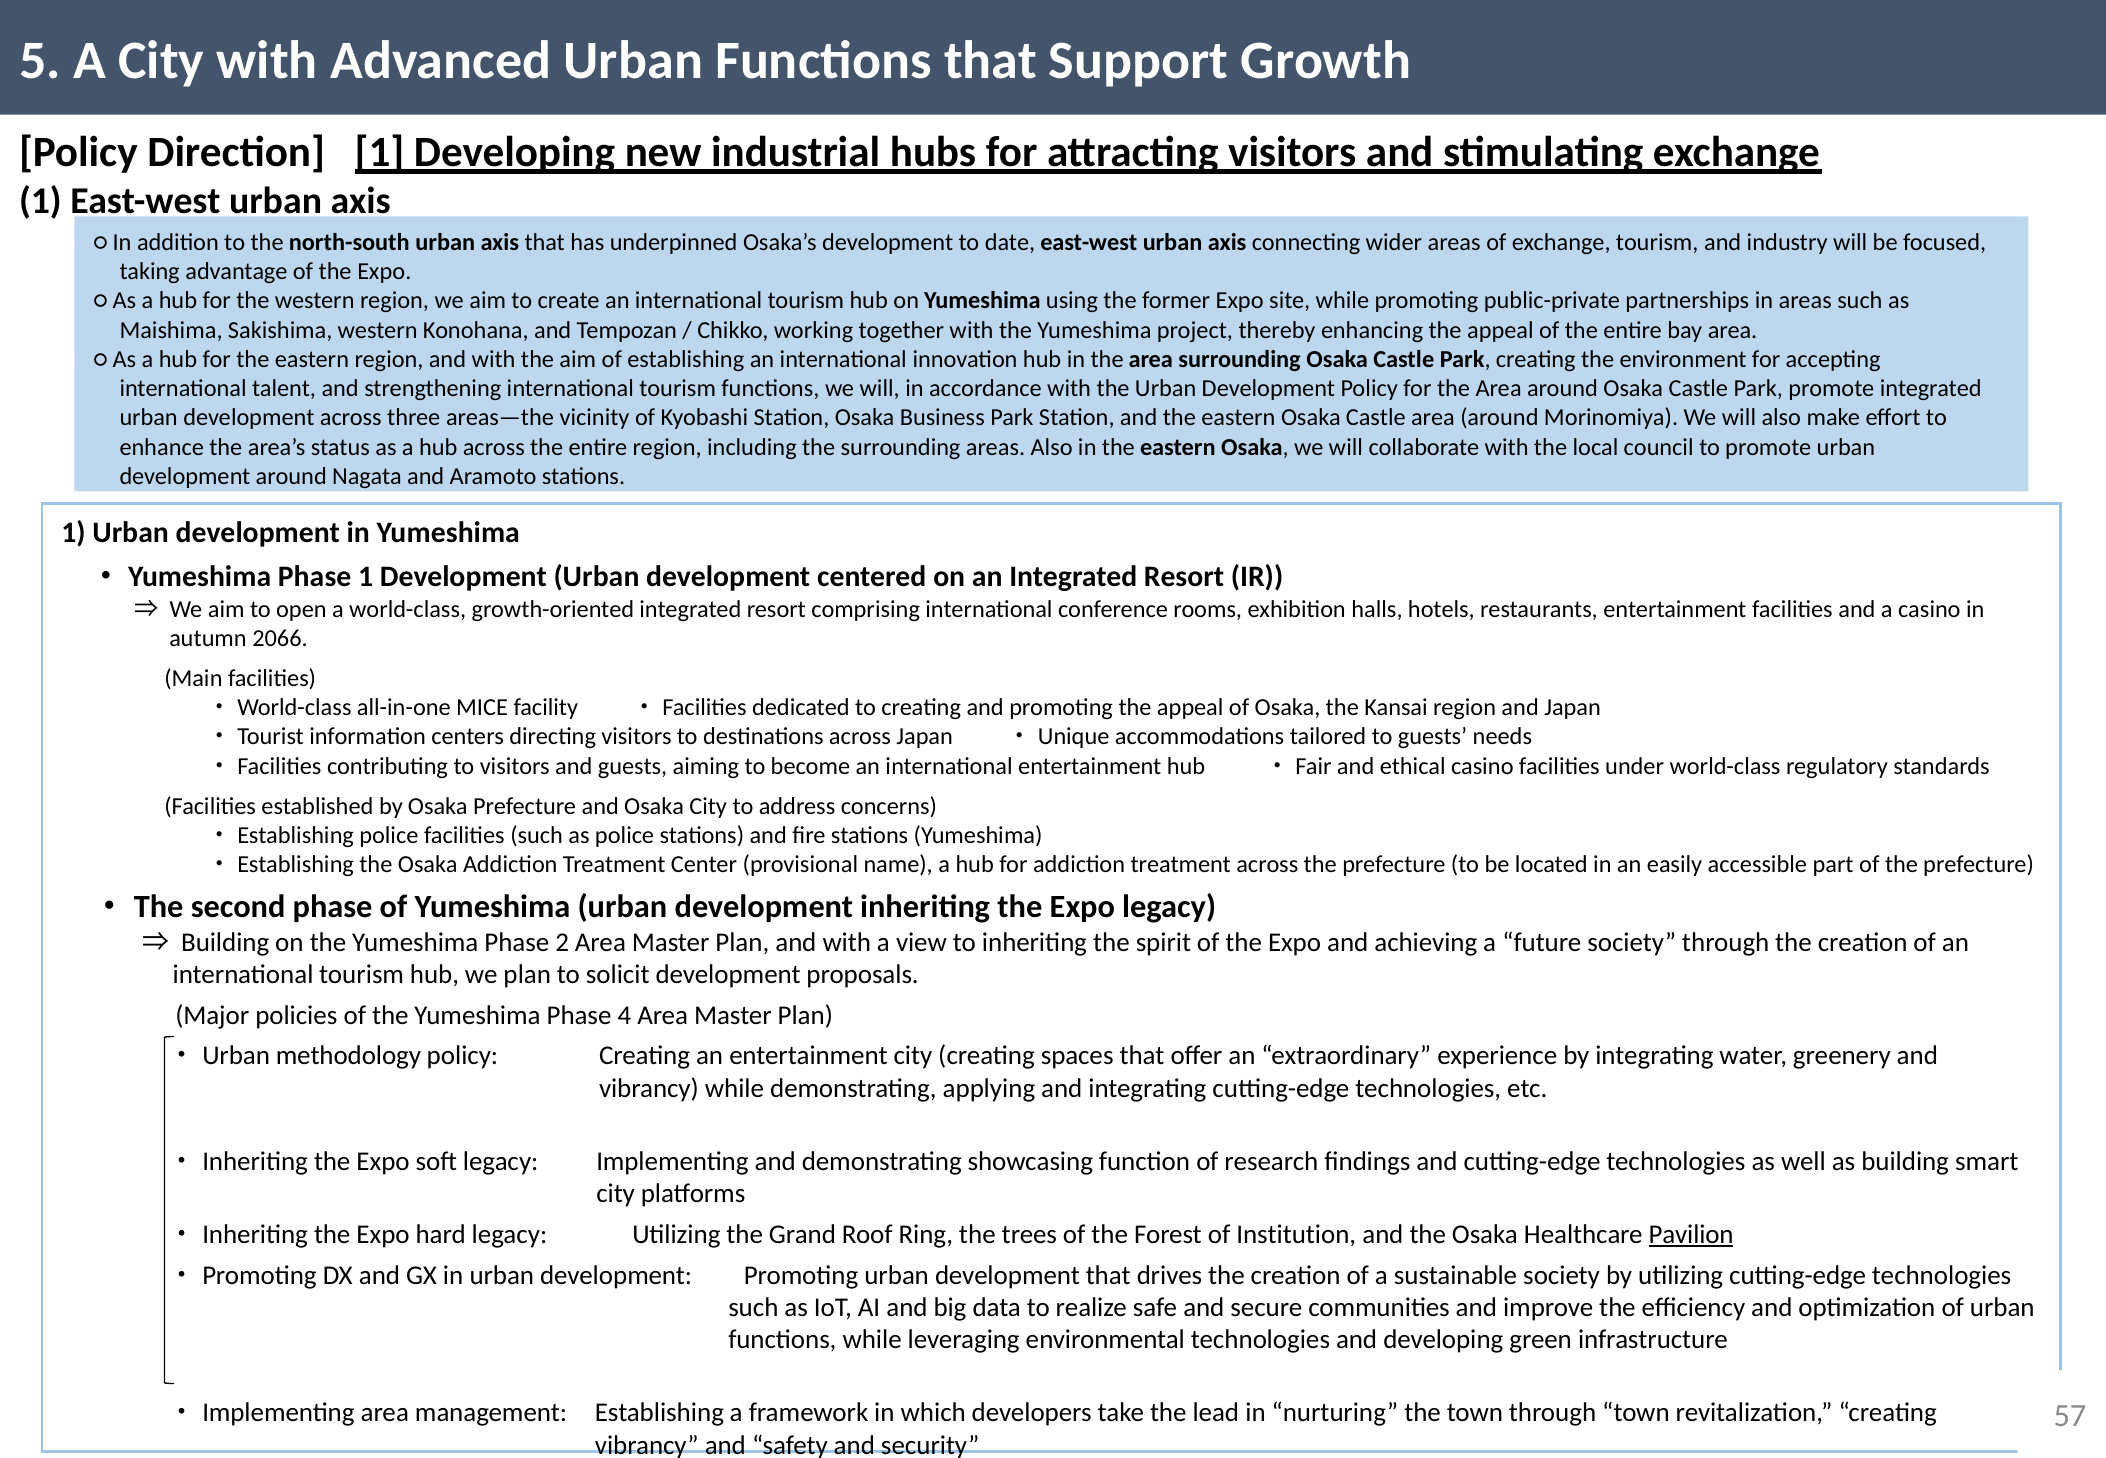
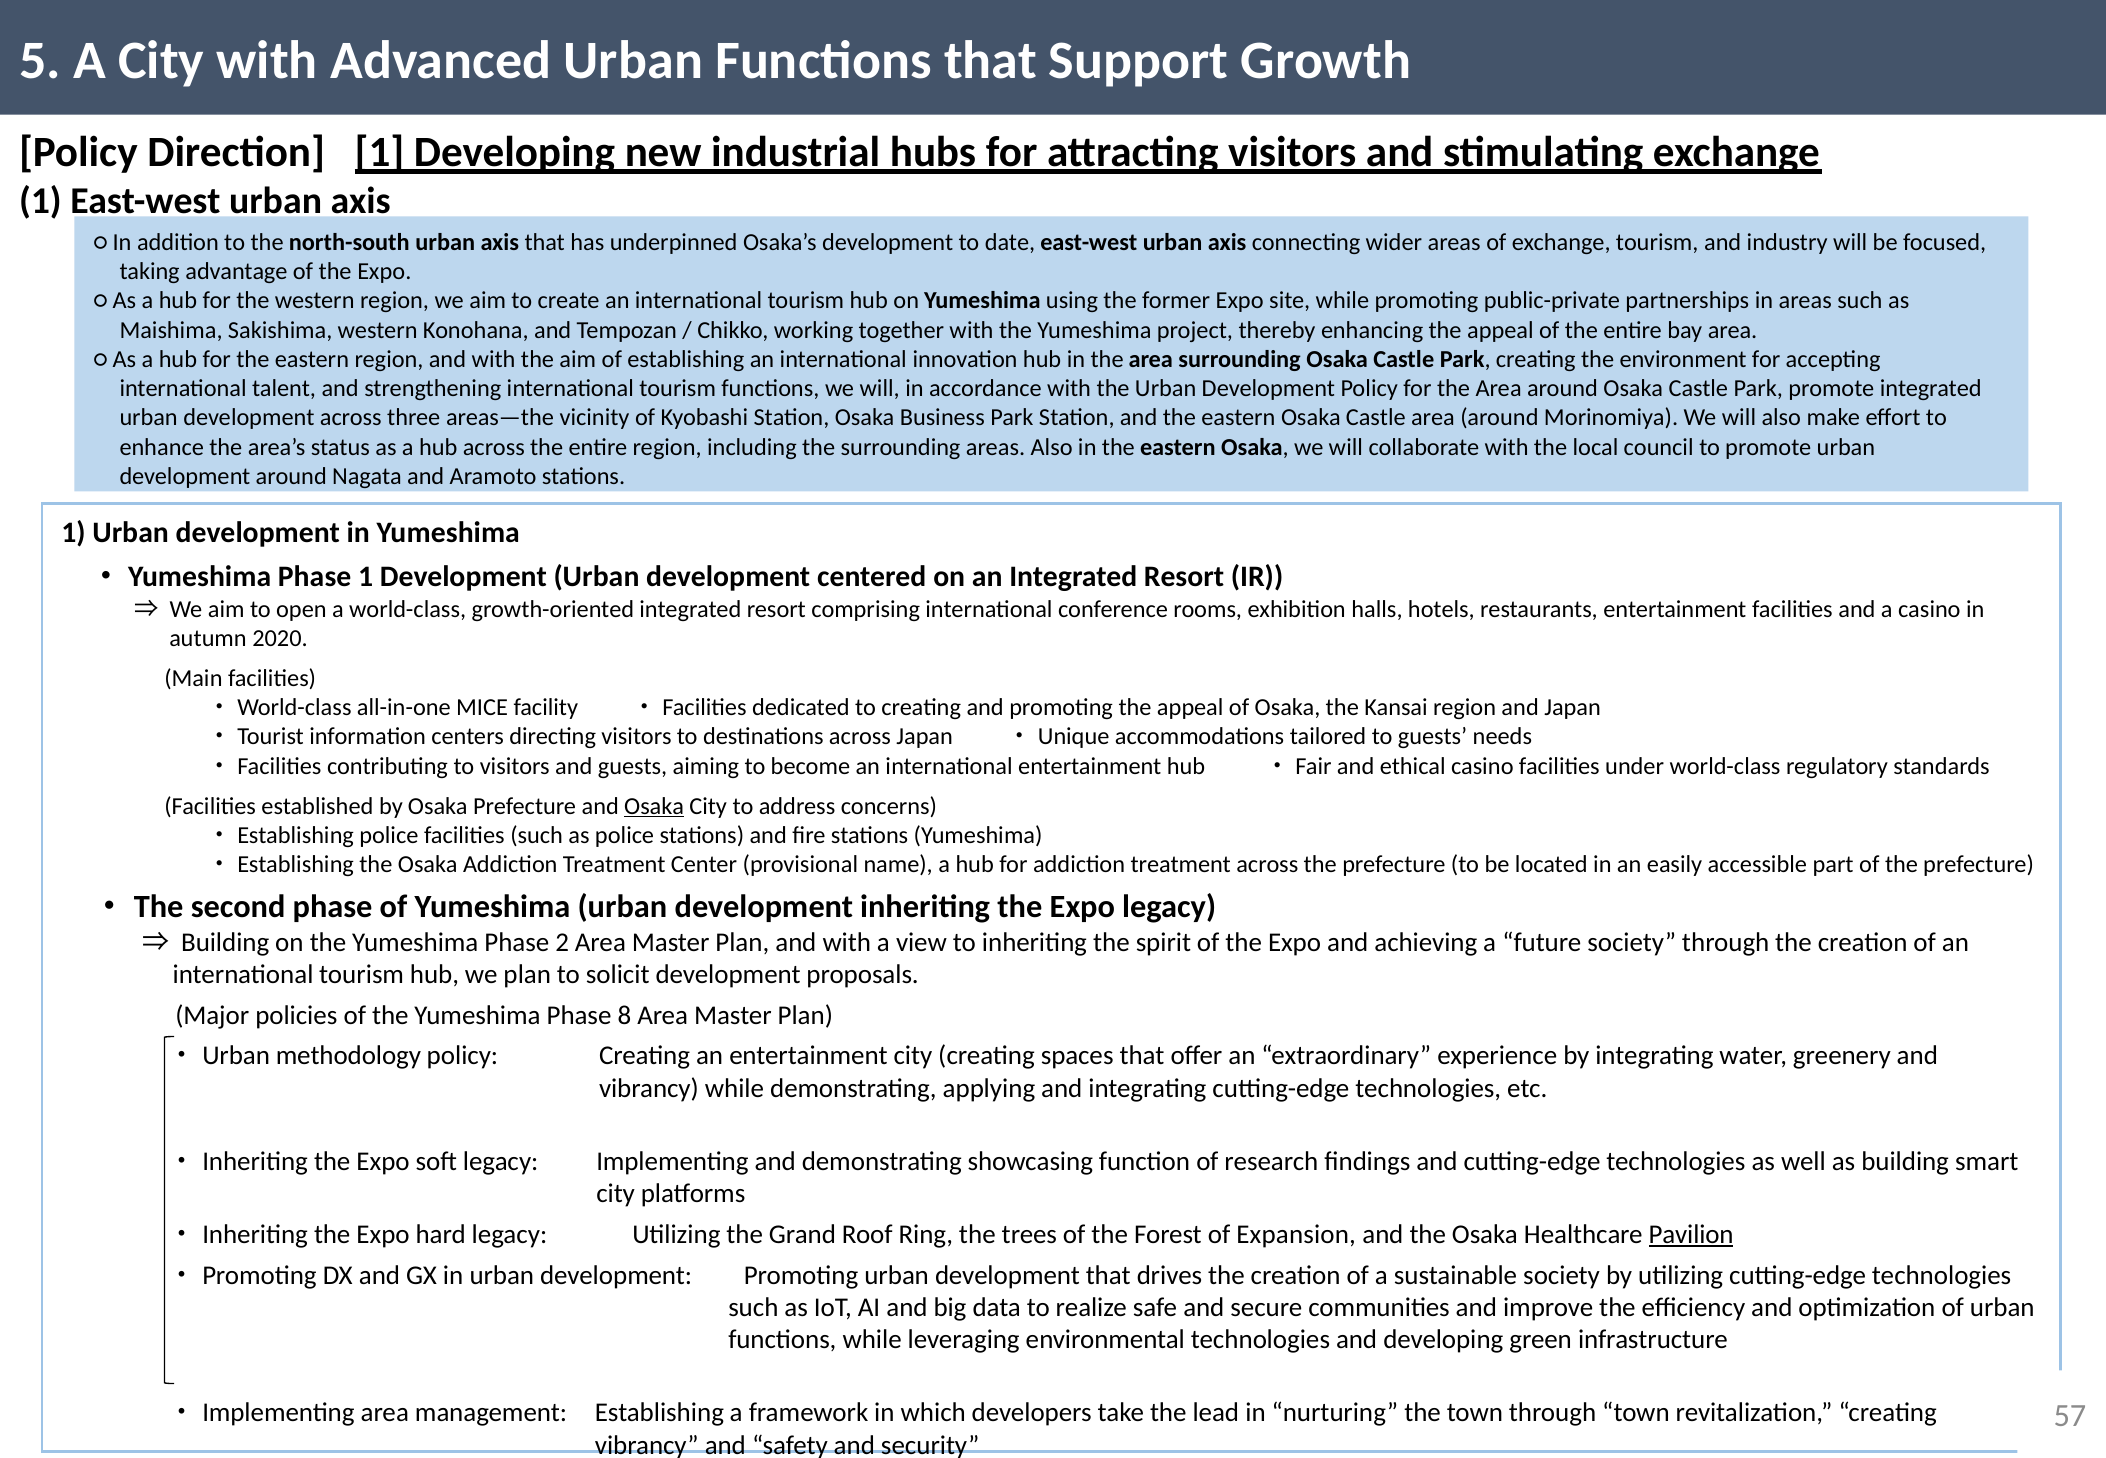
2066: 2066 -> 2020
Osaka at (654, 806) underline: none -> present
4: 4 -> 8
Institution: Institution -> Expansion
